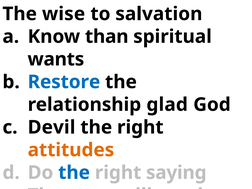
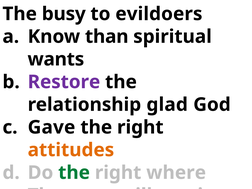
wise: wise -> busy
salvation: salvation -> evildoers
Restore colour: blue -> purple
Devil: Devil -> Gave
the at (74, 173) colour: blue -> green
saying: saying -> where
